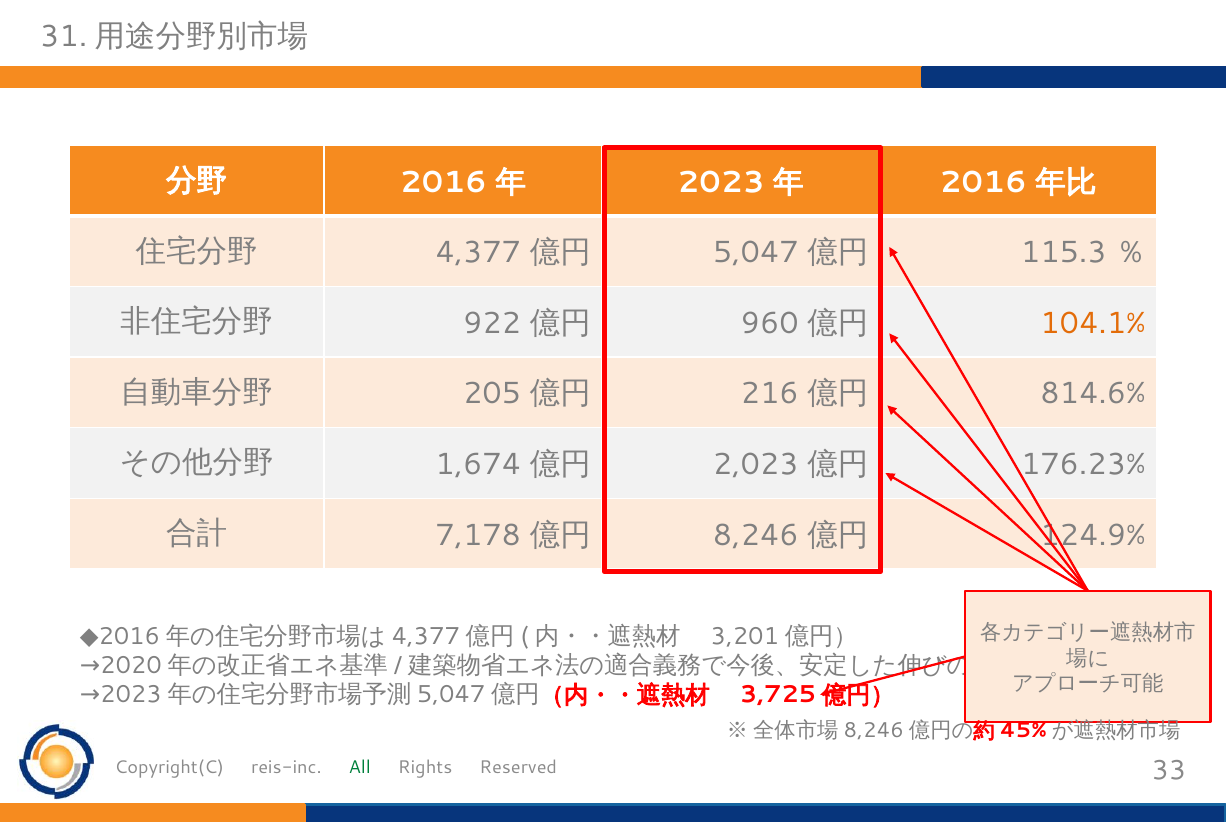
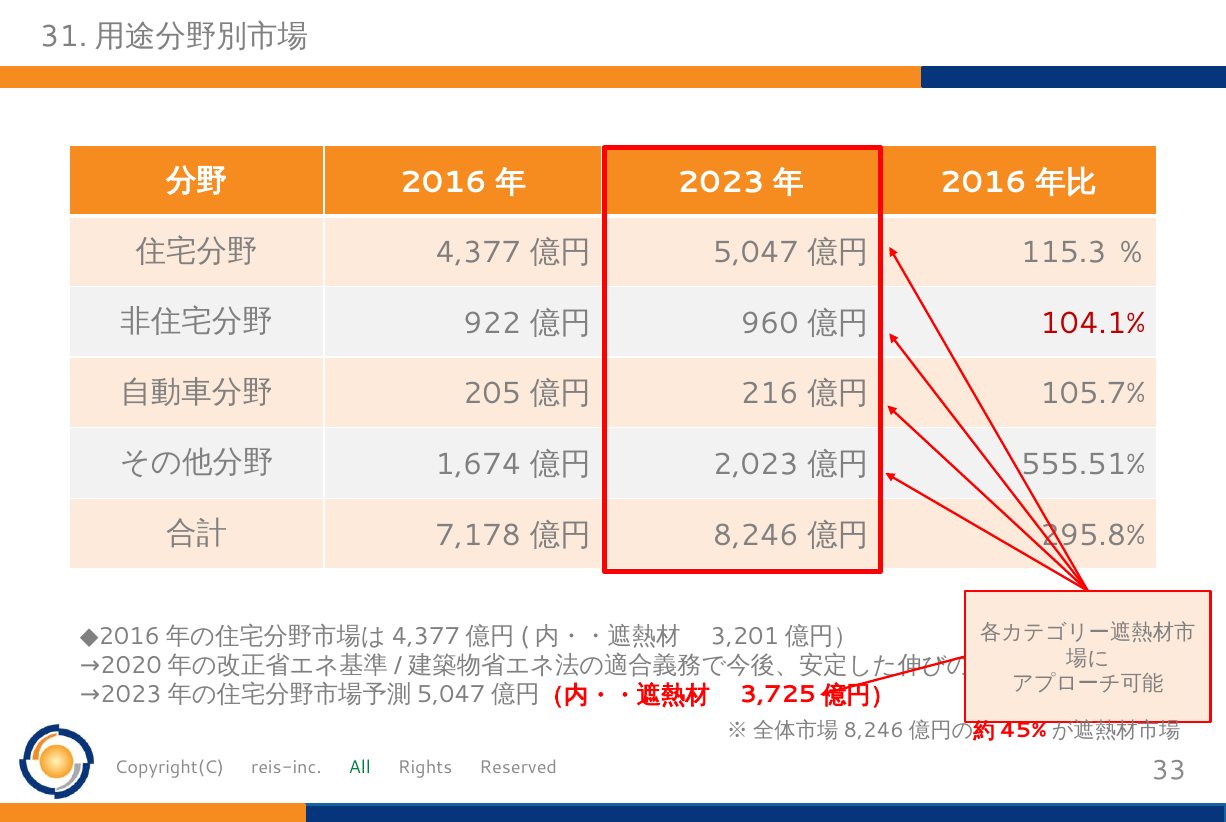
104.1% colour: orange -> red
814.6%: 814.6% -> 105.7%
176.23%: 176.23% -> 555.51%
124.9%: 124.9% -> 295.8%
